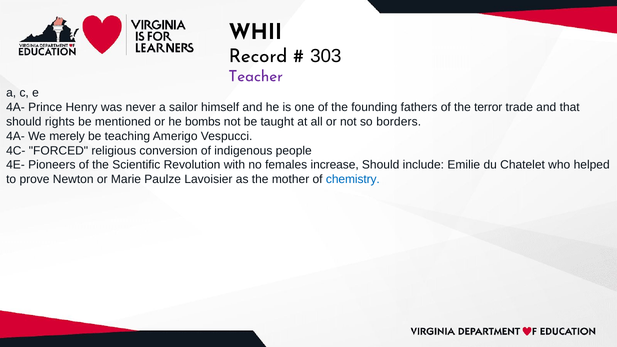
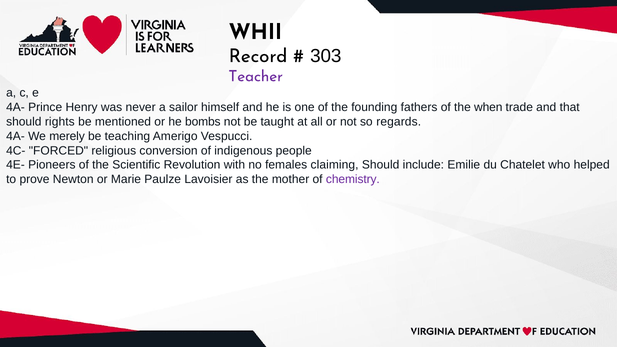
terror: terror -> when
borders: borders -> regards
increase: increase -> claiming
chemistry colour: blue -> purple
